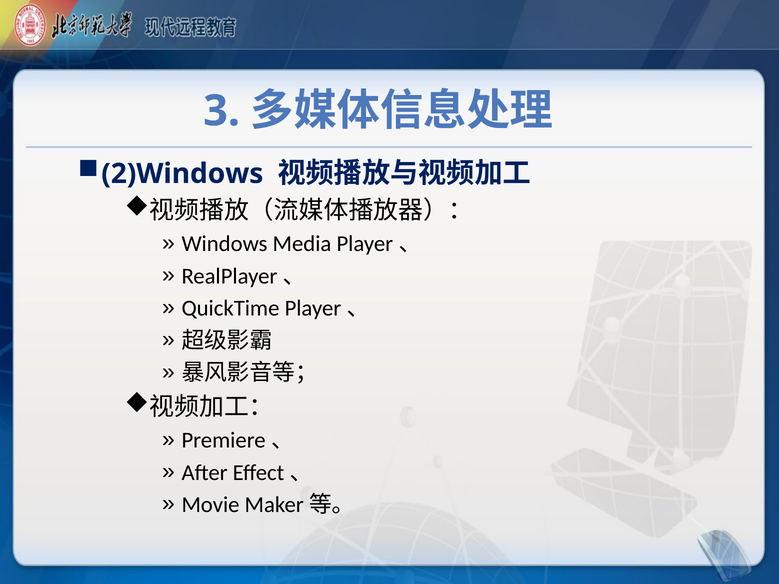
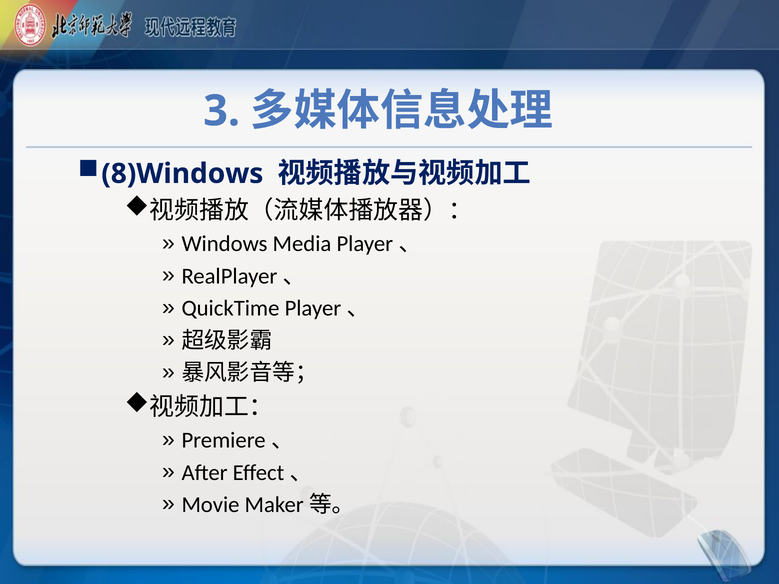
2)Windows: 2)Windows -> 8)Windows
